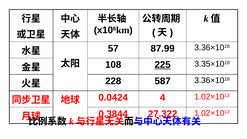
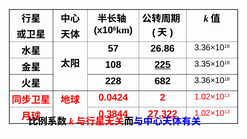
87.99: 87.99 -> 26.86
587: 587 -> 682
4: 4 -> 2
27.322 underline: none -> present
